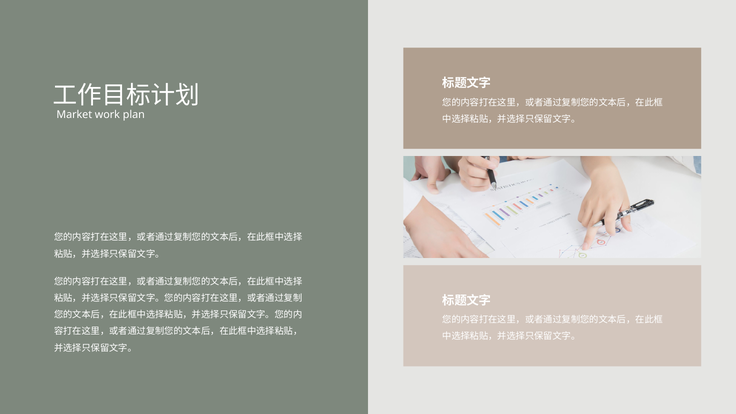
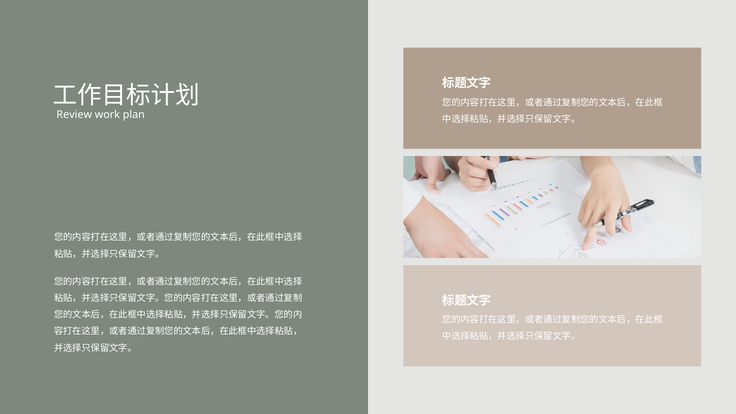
Market: Market -> Review
